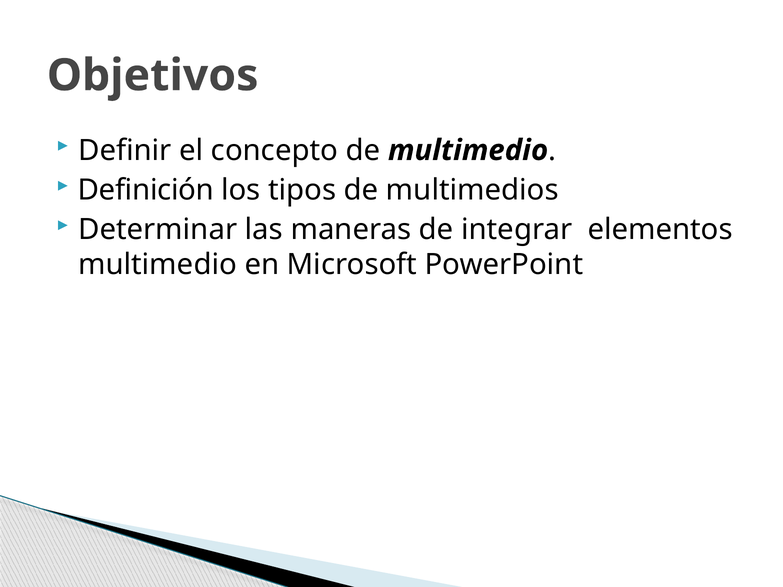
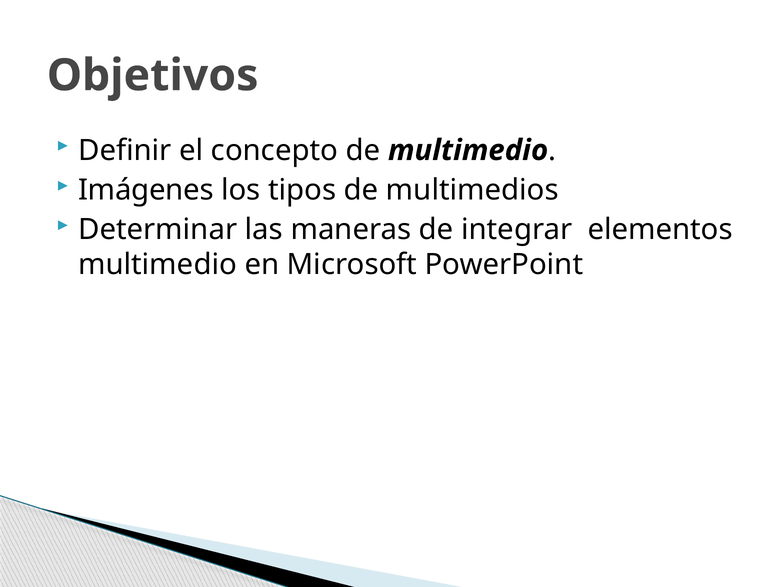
Definición: Definición -> Imágenes
